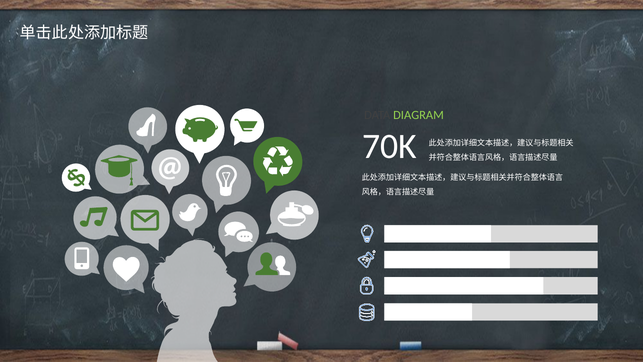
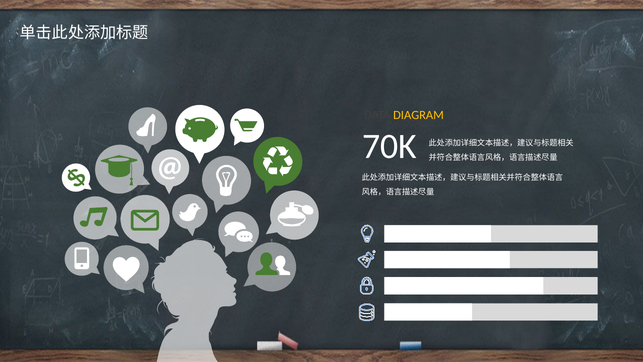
DIAGRAM colour: light green -> yellow
